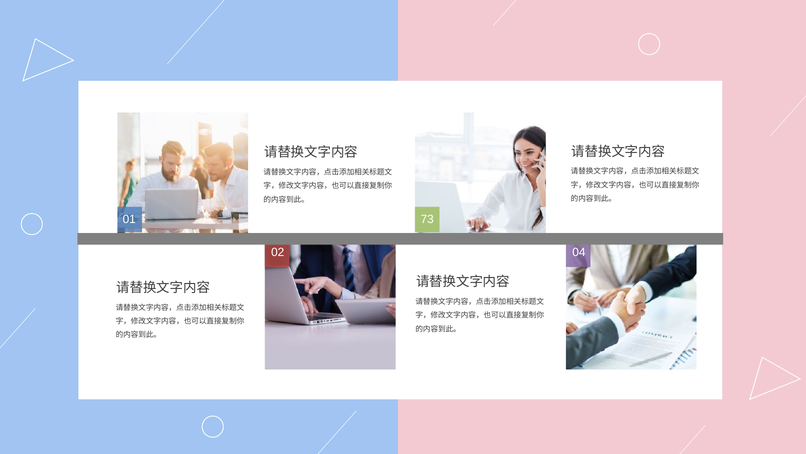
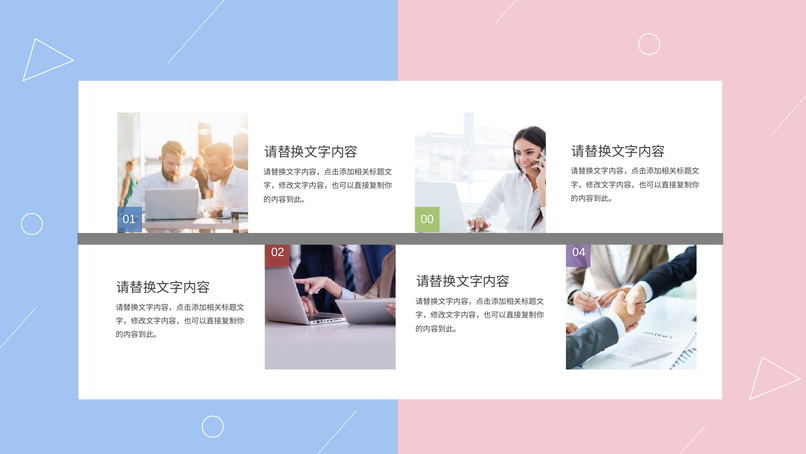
73: 73 -> 00
